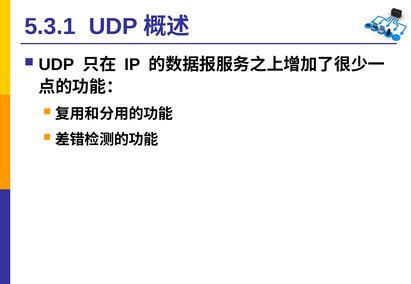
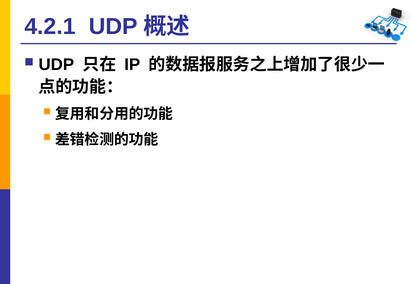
5.3.1: 5.3.1 -> 4.2.1
